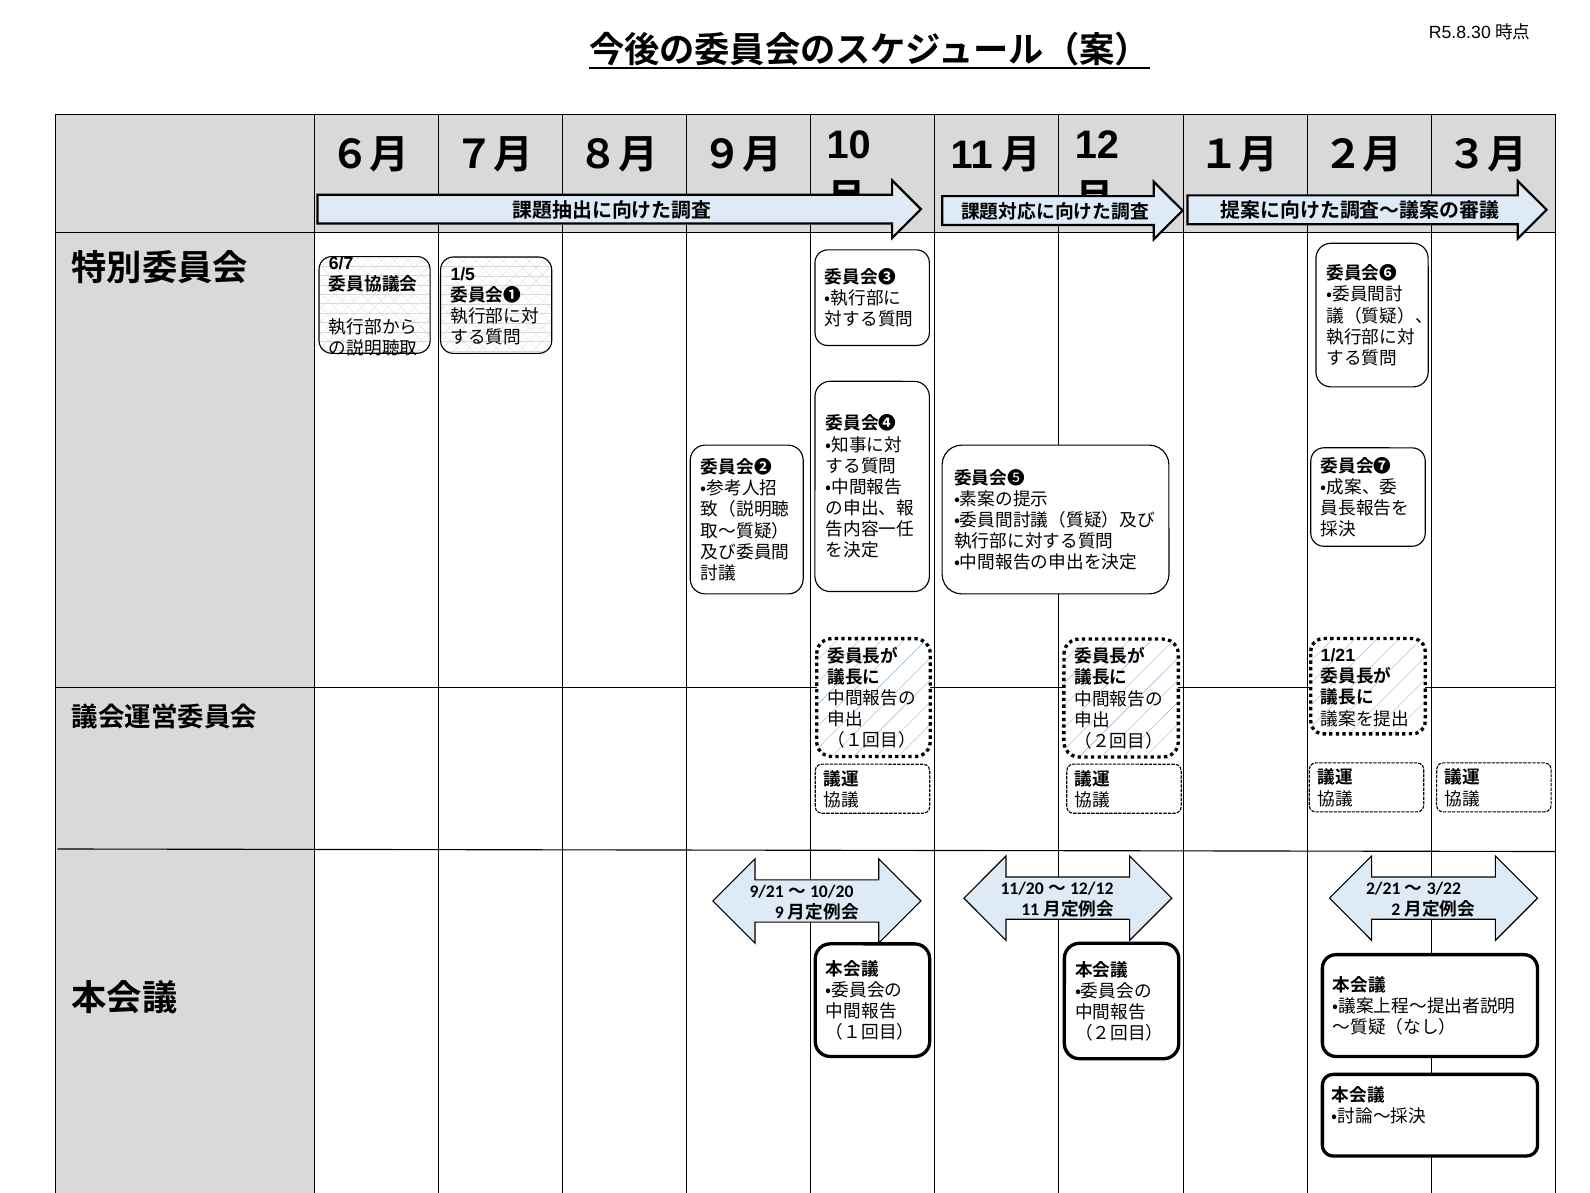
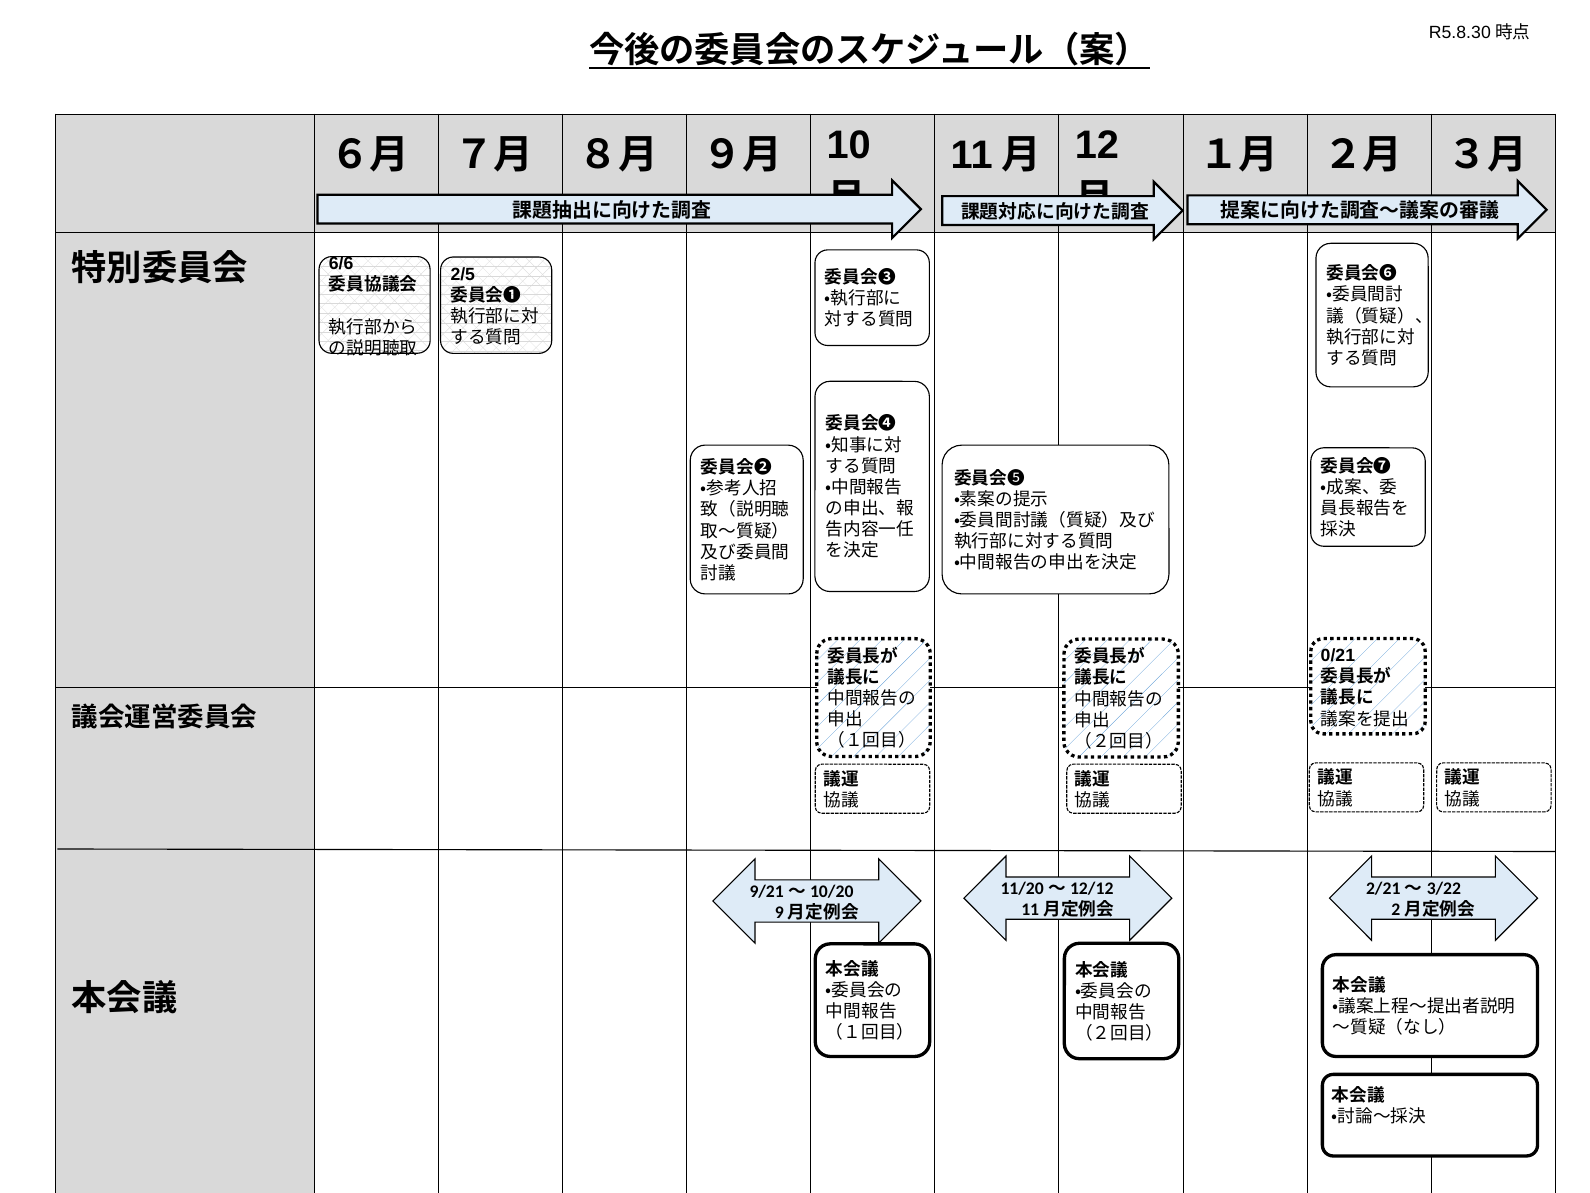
6/7: 6/7 -> 6/6
1/5: 1/5 -> 2/5
1/21: 1/21 -> 0/21
